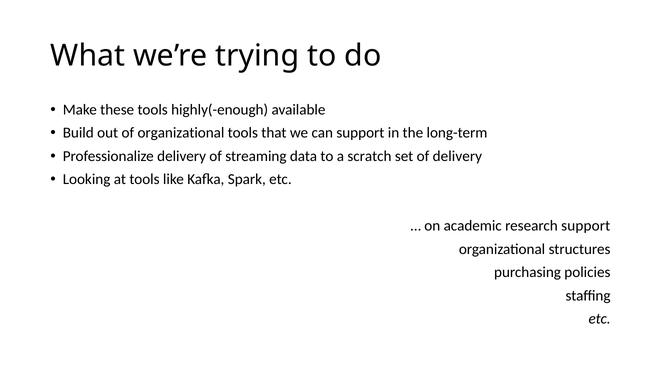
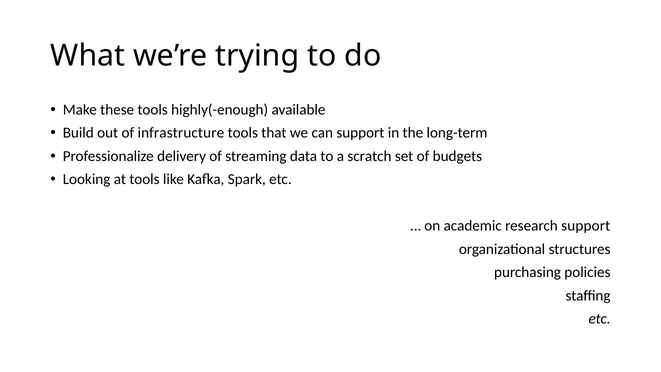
of organizational: organizational -> infrastructure
of delivery: delivery -> budgets
